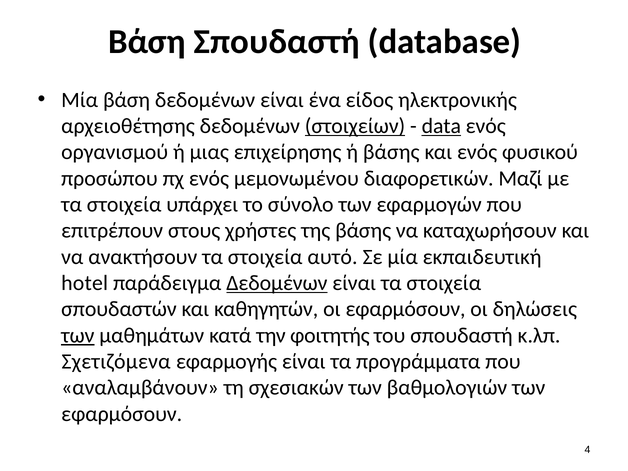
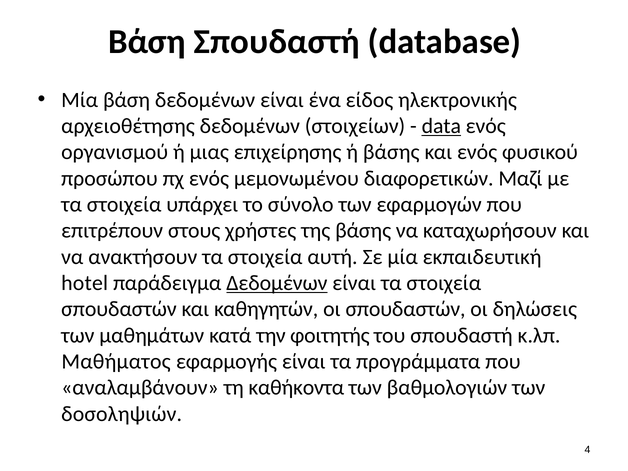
στοιχείων underline: present -> none
αυτό: αυτό -> αυτή
οι εφαρμόσουν: εφαρμόσουν -> σπουδαστών
των at (78, 335) underline: present -> none
Σχετιζόμενα: Σχετιζόμενα -> Μαθήματος
σχεσιακών: σχεσιακών -> καθήκοντα
εφαρμόσουν at (122, 414): εφαρμόσουν -> δοσοληψιών
